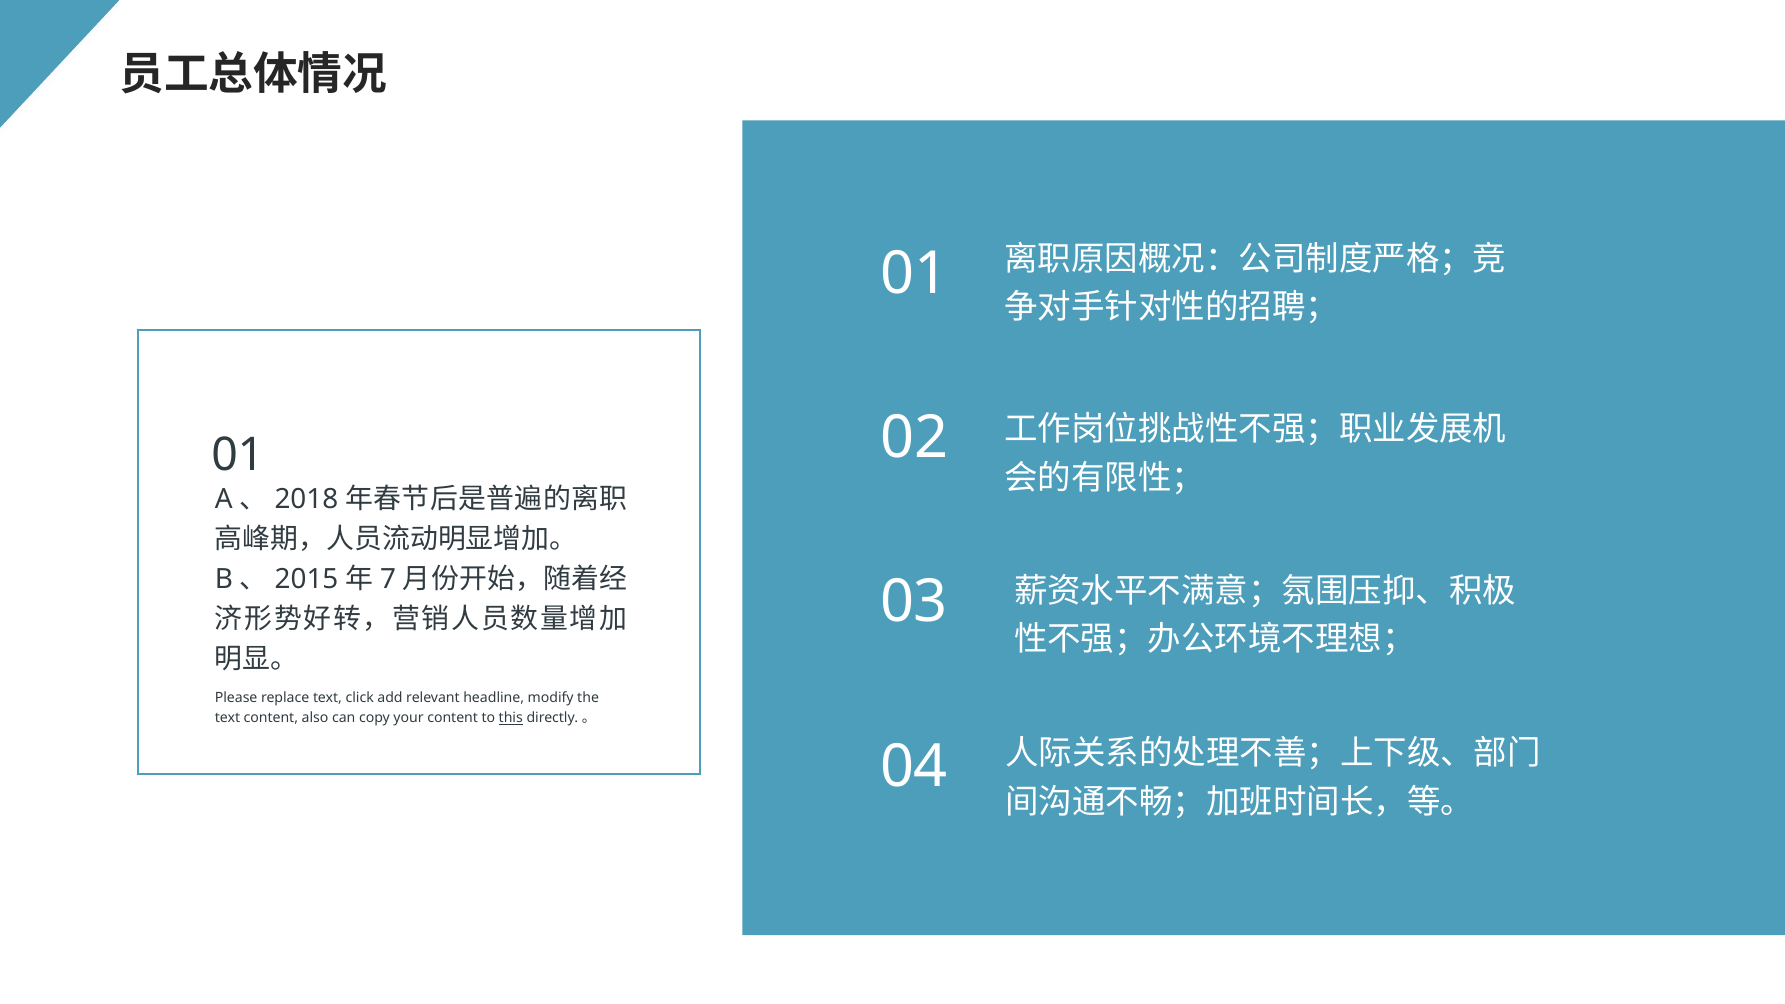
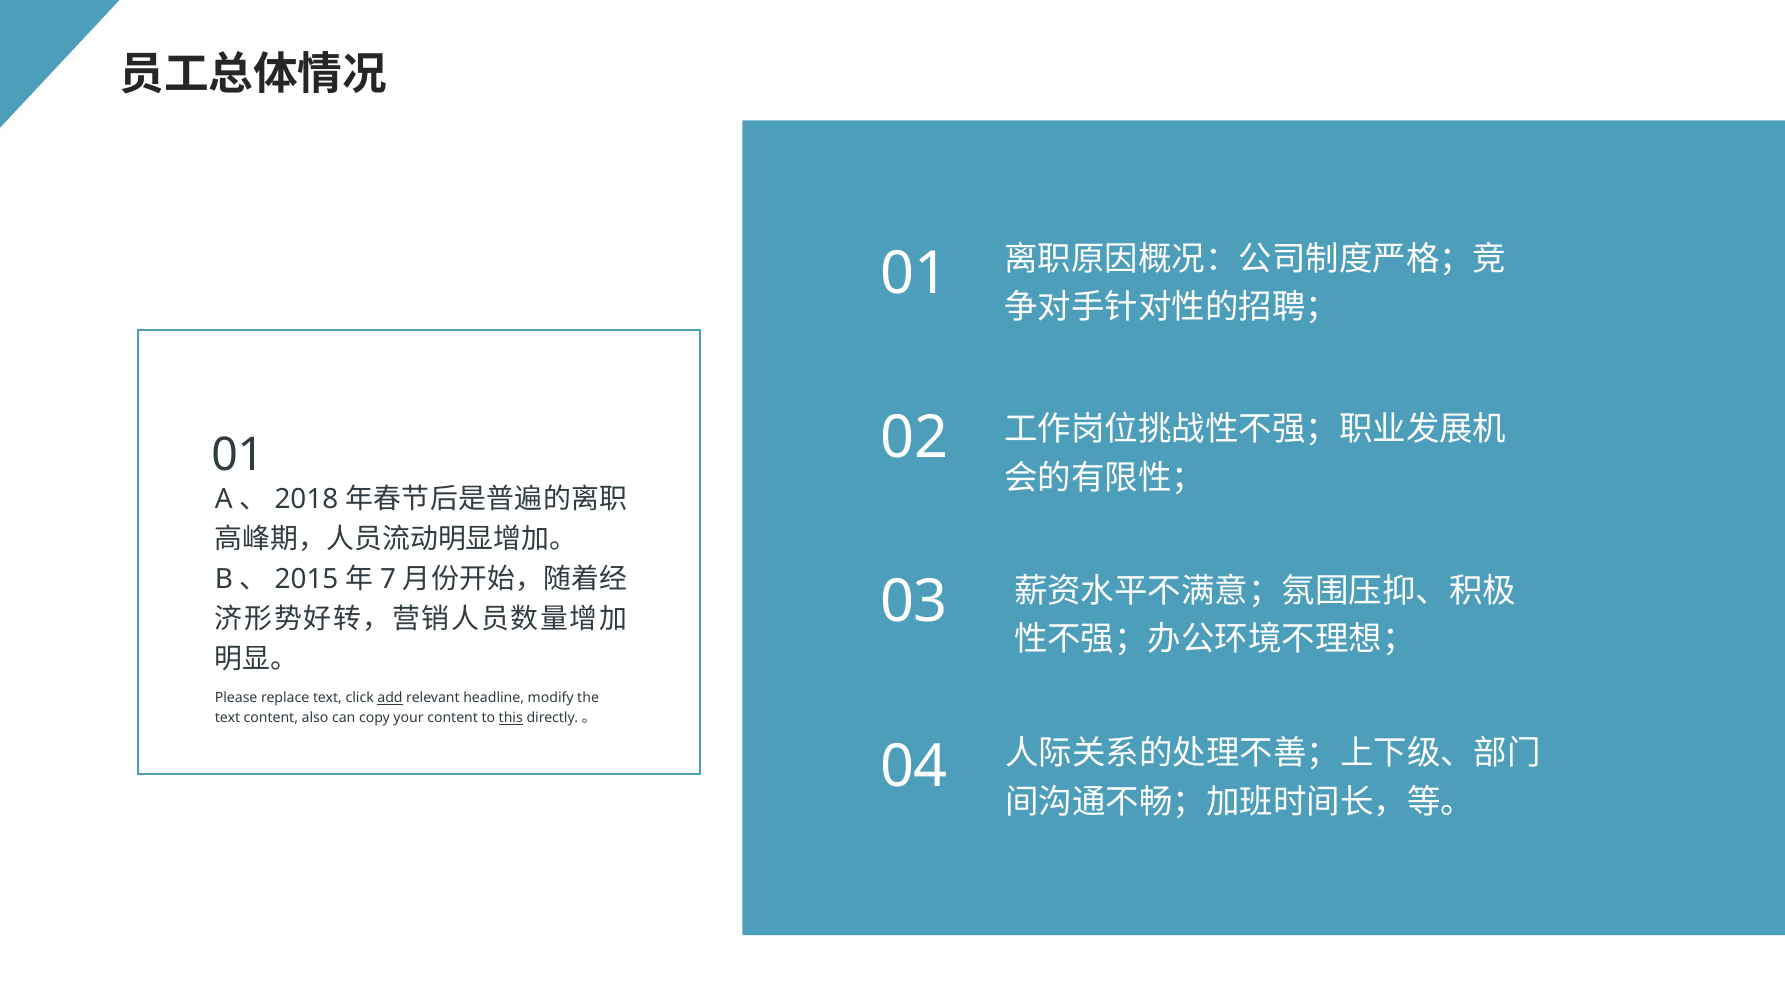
add underline: none -> present
